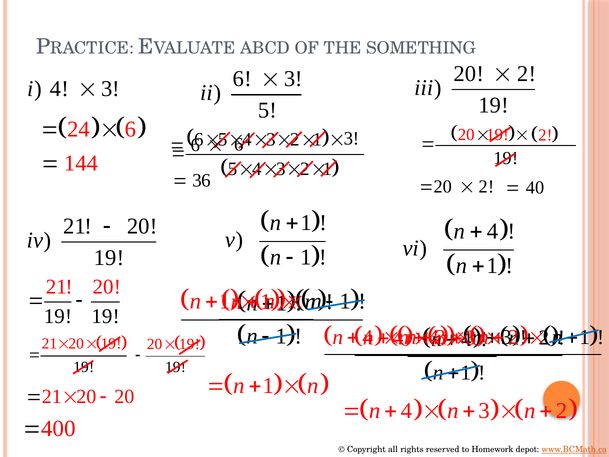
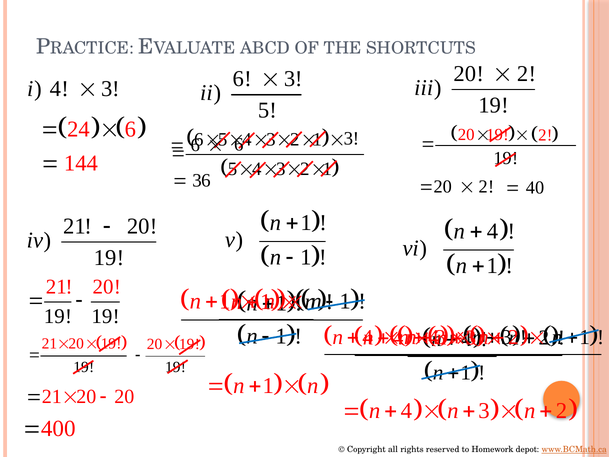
SOMETHING: SOMETHING -> SHORTCUTS
